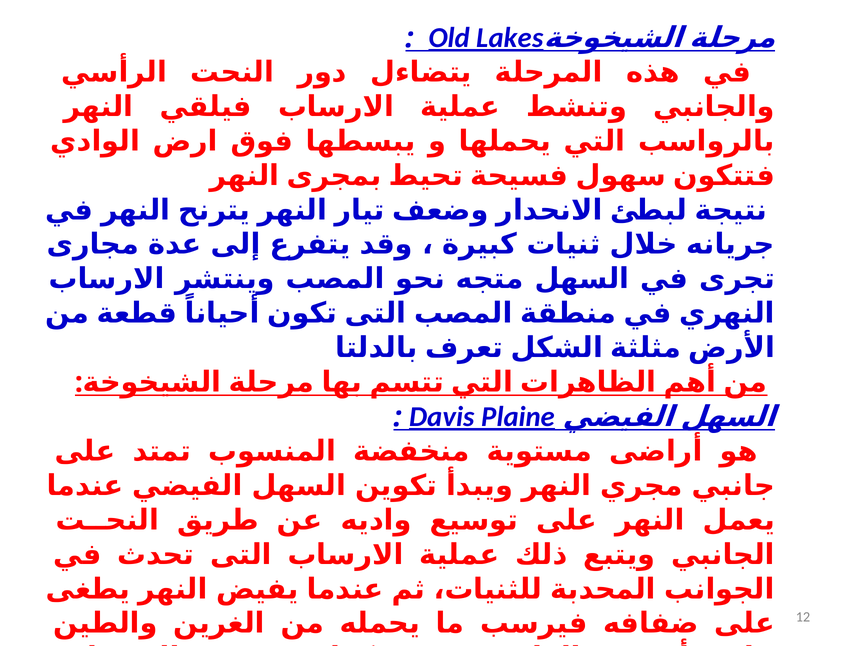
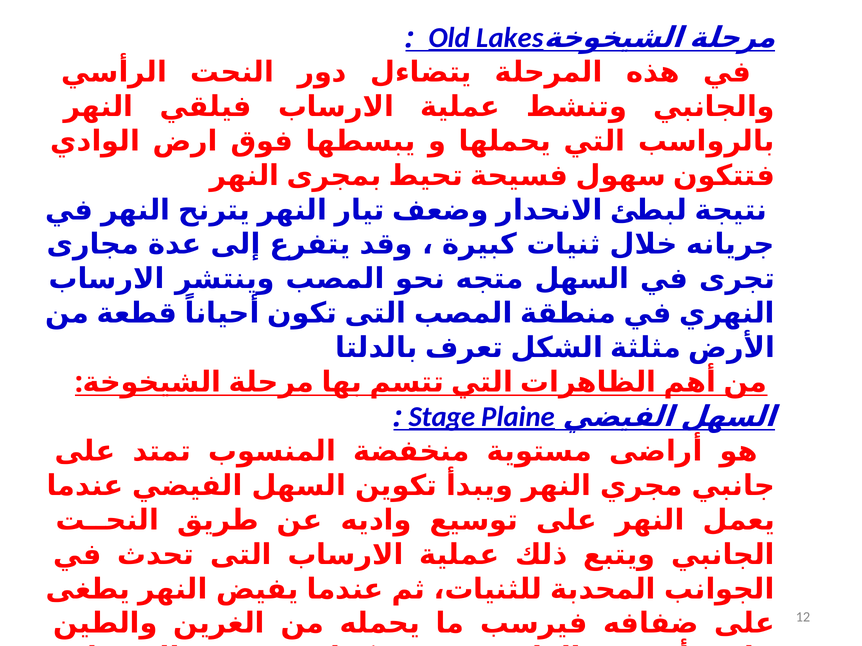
Davis: Davis -> Stage
